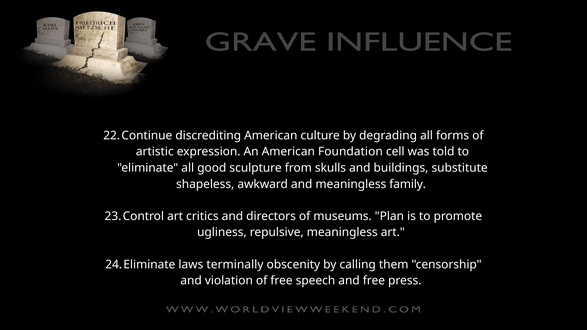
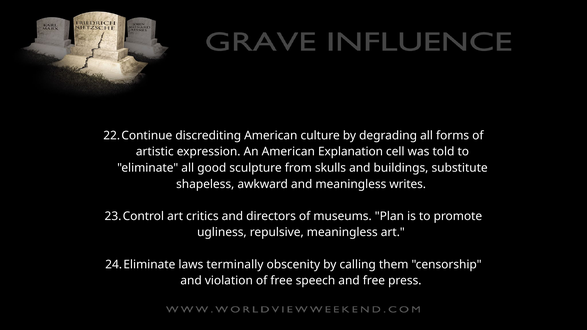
Foundation: Foundation -> Explanation
family: family -> writes
